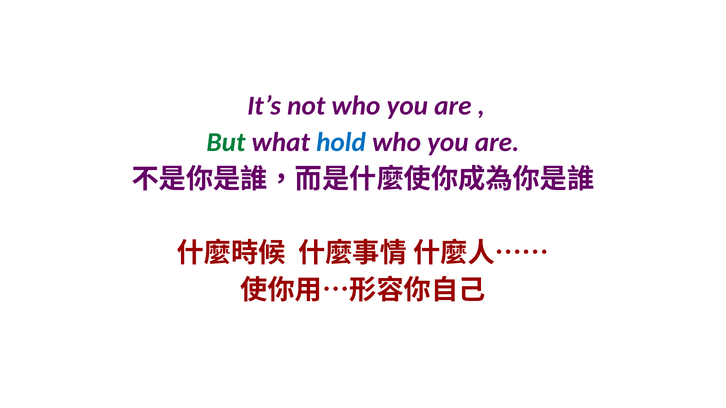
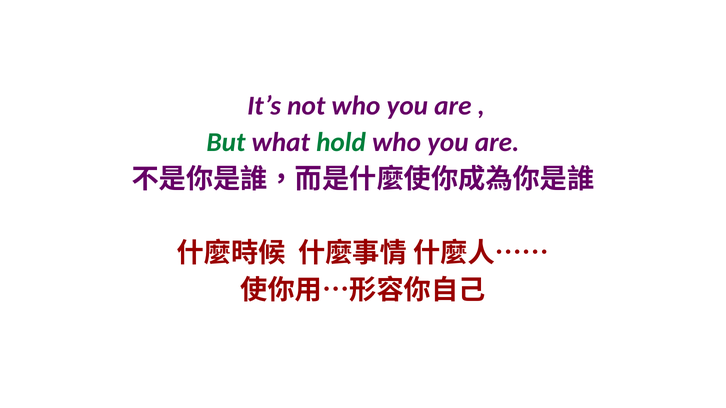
hold colour: blue -> green
